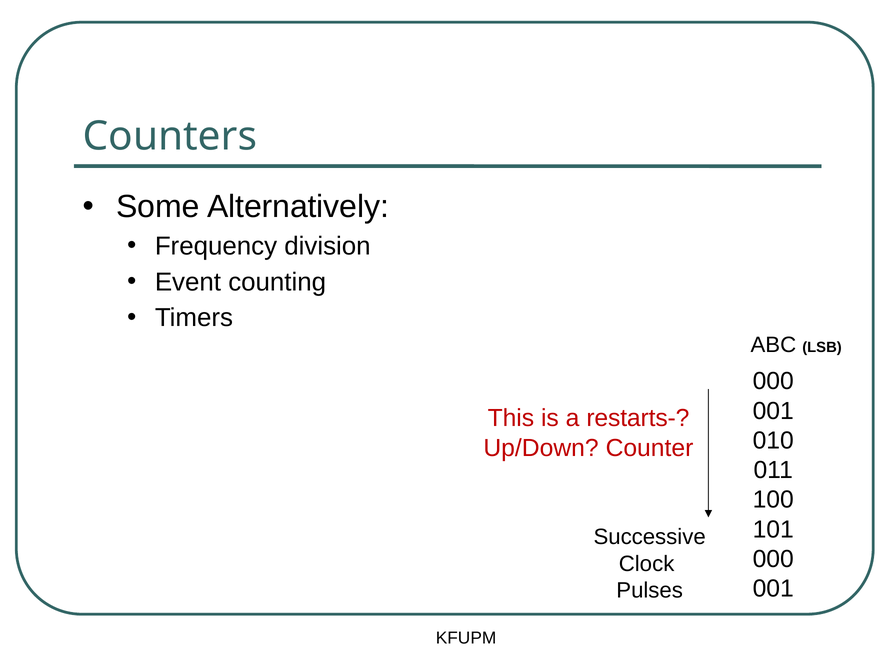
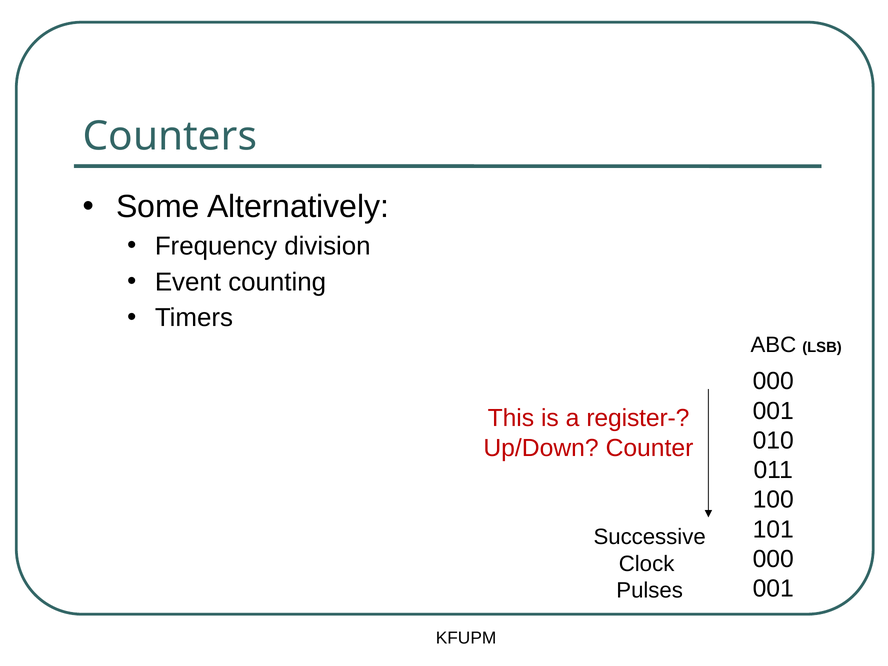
restarts-: restarts- -> register-
